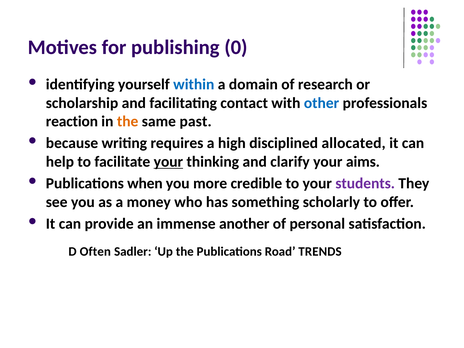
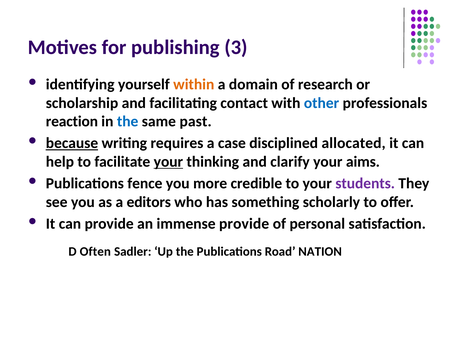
0: 0 -> 3
within colour: blue -> orange
the at (128, 122) colour: orange -> blue
because underline: none -> present
high: high -> case
when: when -> fence
money: money -> editors
immense another: another -> provide
TRENDS: TRENDS -> NATION
